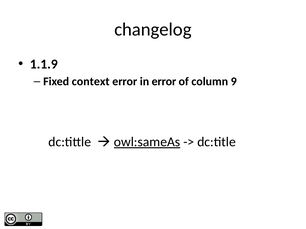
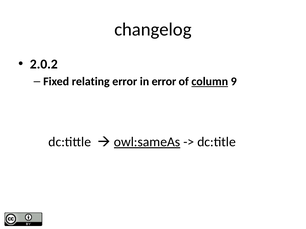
1.1.9: 1.1.9 -> 2.0.2
context: context -> relating
column underline: none -> present
